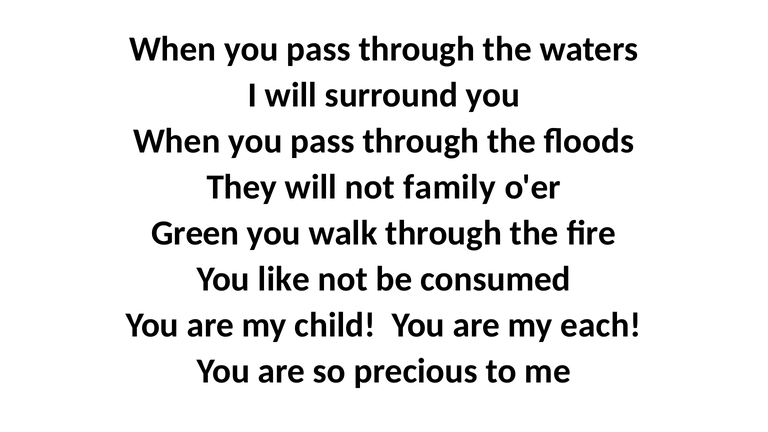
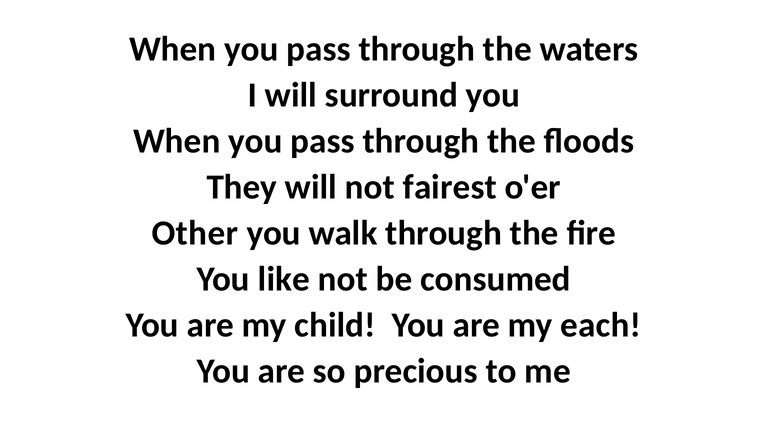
family: family -> fairest
Green: Green -> Other
